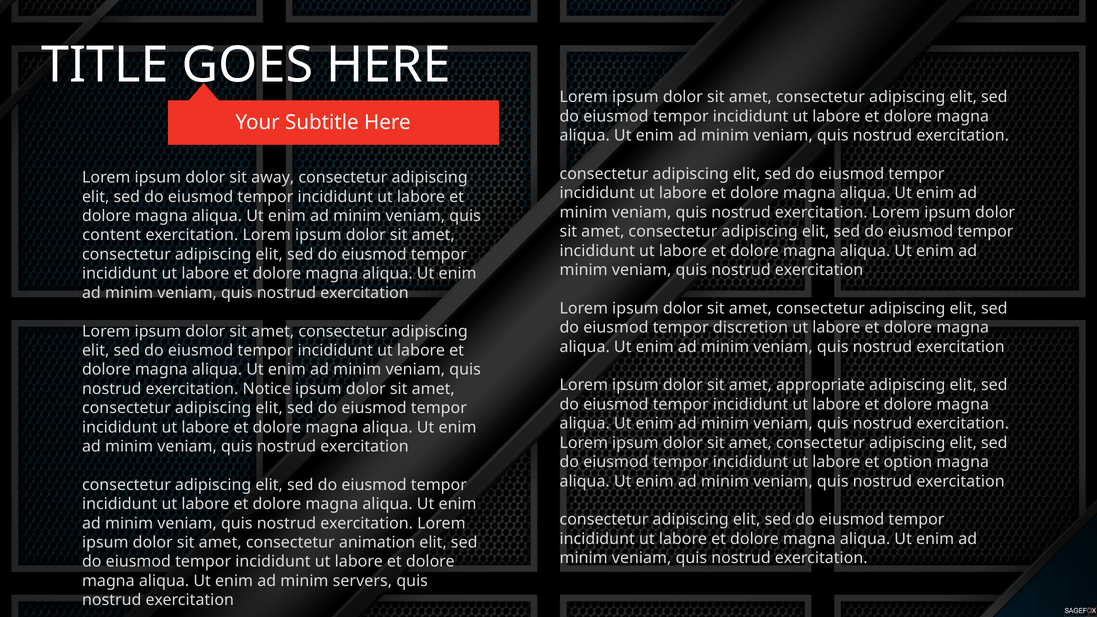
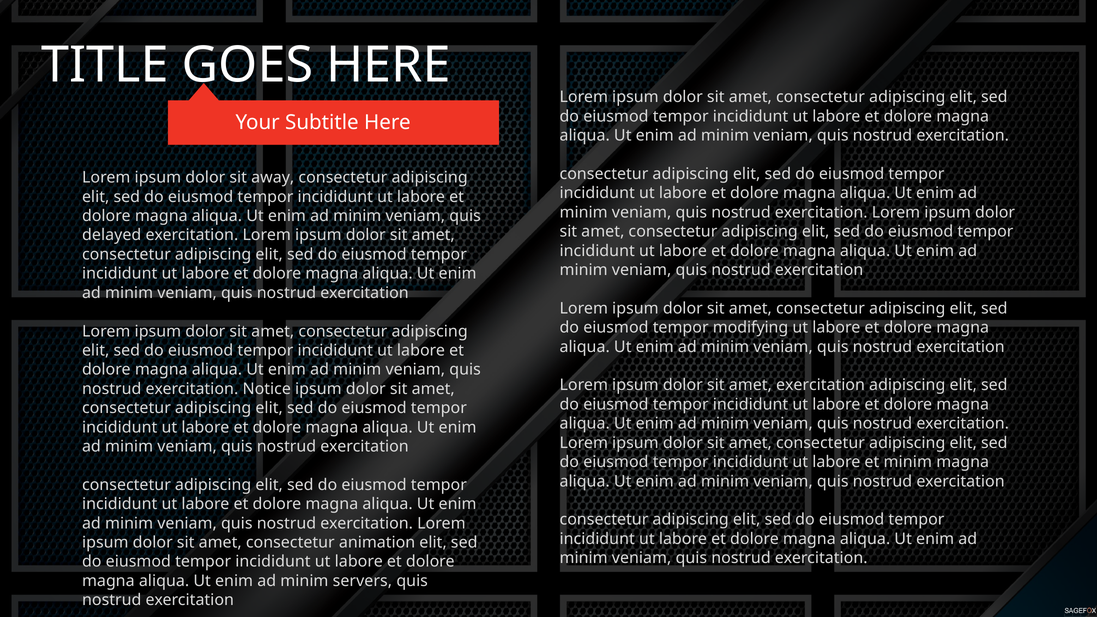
content: content -> delayed
discretion: discretion -> modifying
amet appropriate: appropriate -> exercitation
et option: option -> minim
